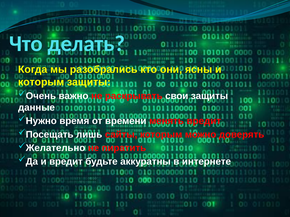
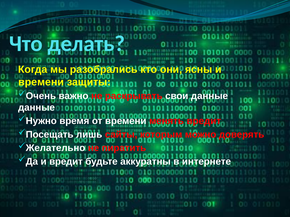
которым at (41, 82): которым -> времени
свои защиты: защиты -> данные
